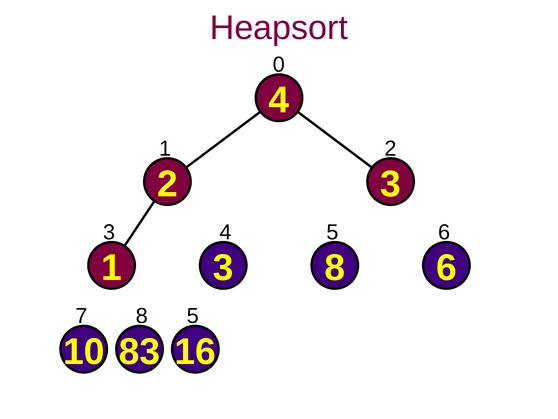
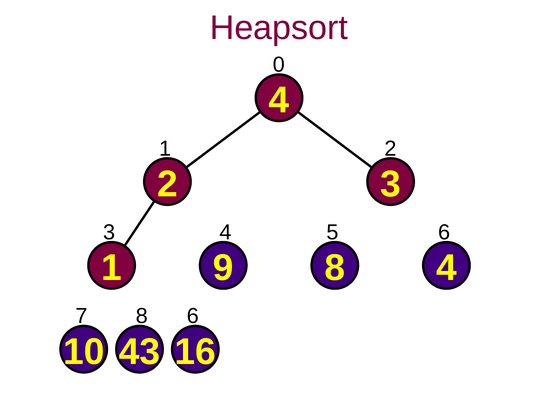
3 at (223, 268): 3 -> 9
8 6: 6 -> 4
8 5: 5 -> 6
83: 83 -> 43
